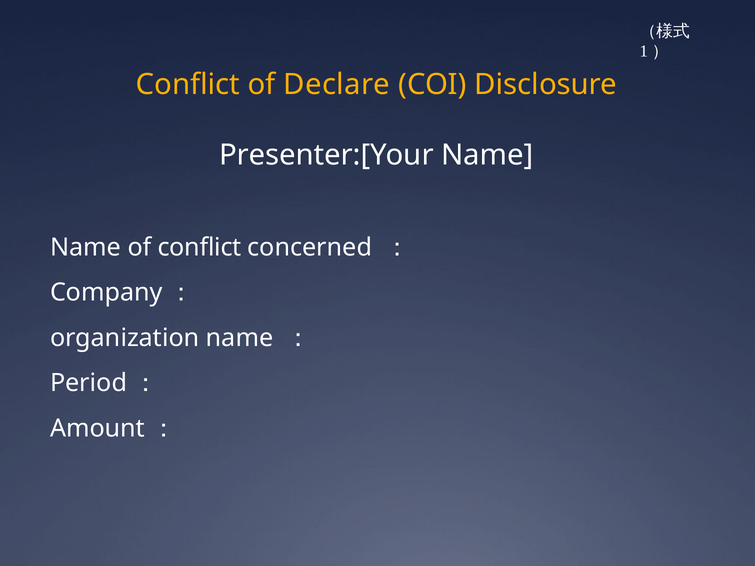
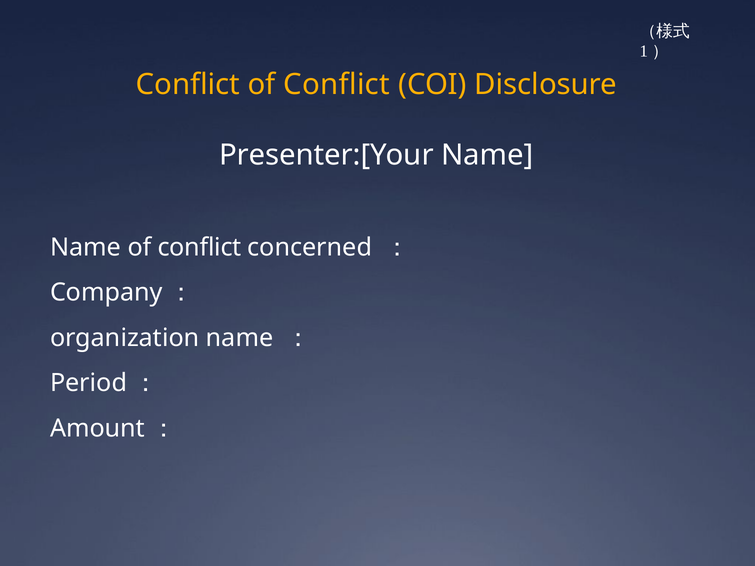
Conflict of Declare: Declare -> Conflict
